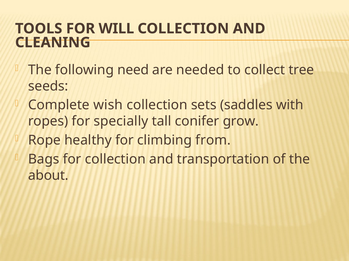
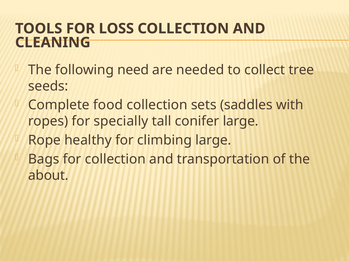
WILL: WILL -> LOSS
wish: wish -> food
conifer grow: grow -> large
climbing from: from -> large
